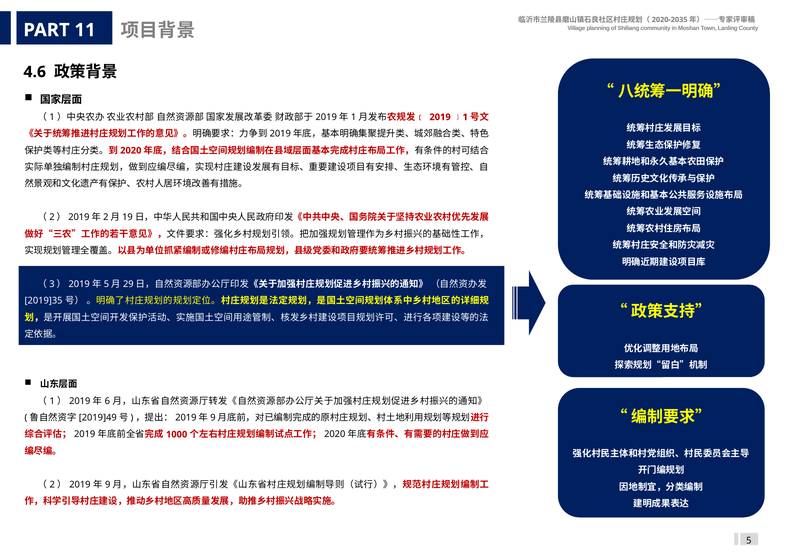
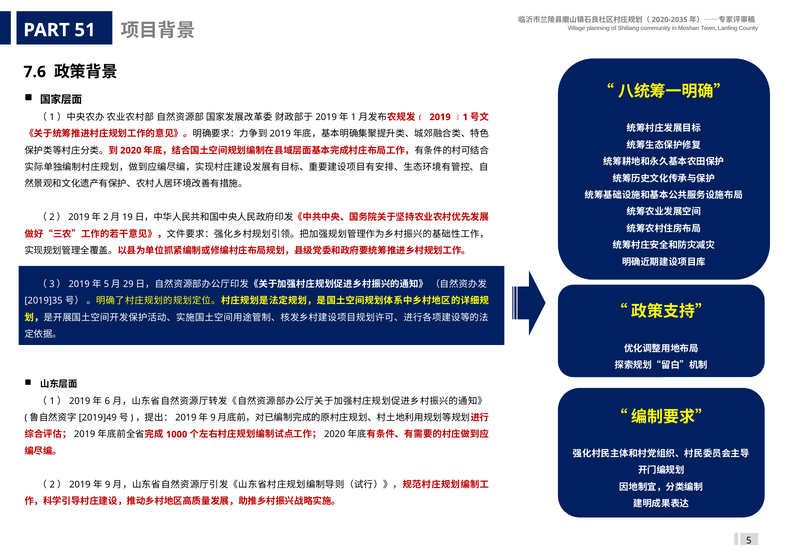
11: 11 -> 51
4.6: 4.6 -> 7.6
